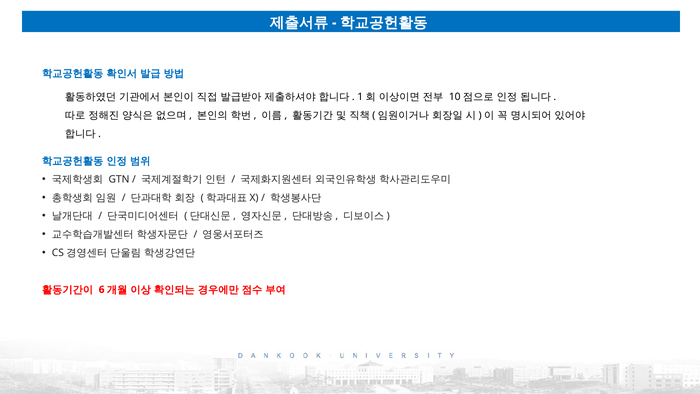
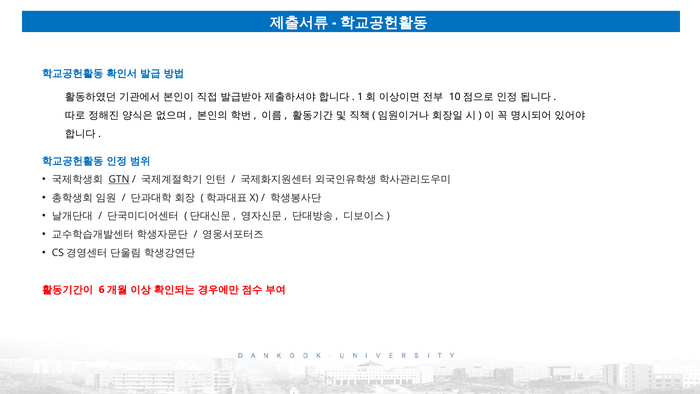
GTN underline: none -> present
